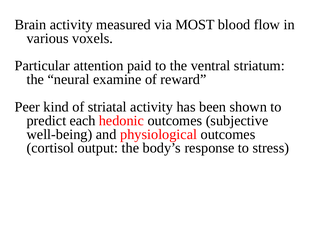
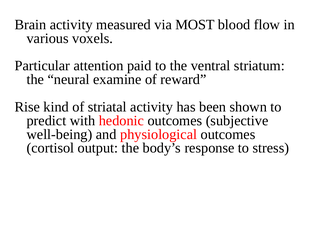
Peer: Peer -> Rise
each: each -> with
